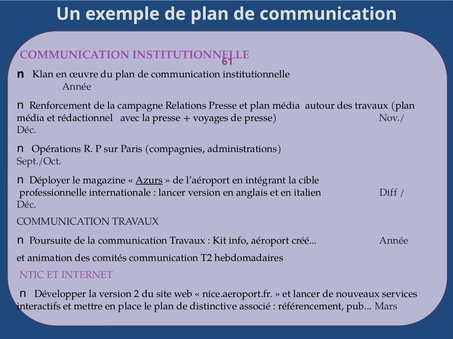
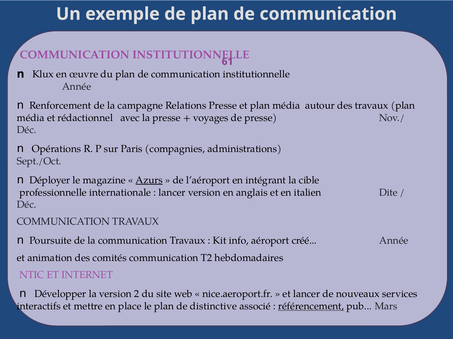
Klan: Klan -> Klux
Diff: Diff -> Dite
référencement underline: none -> present
